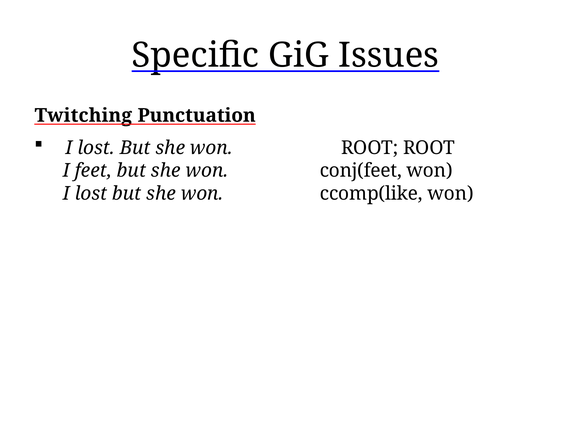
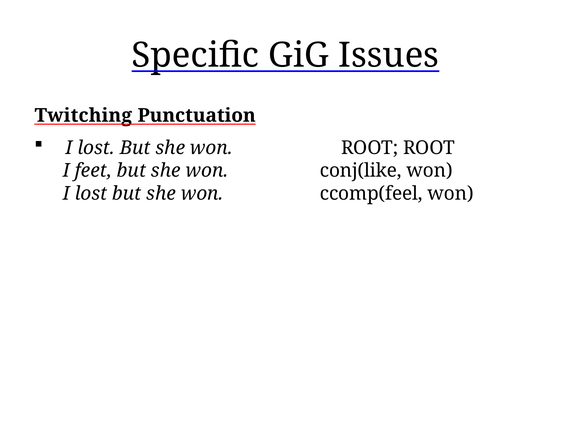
conj(feet: conj(feet -> conj(like
ccomp(like: ccomp(like -> ccomp(feel
